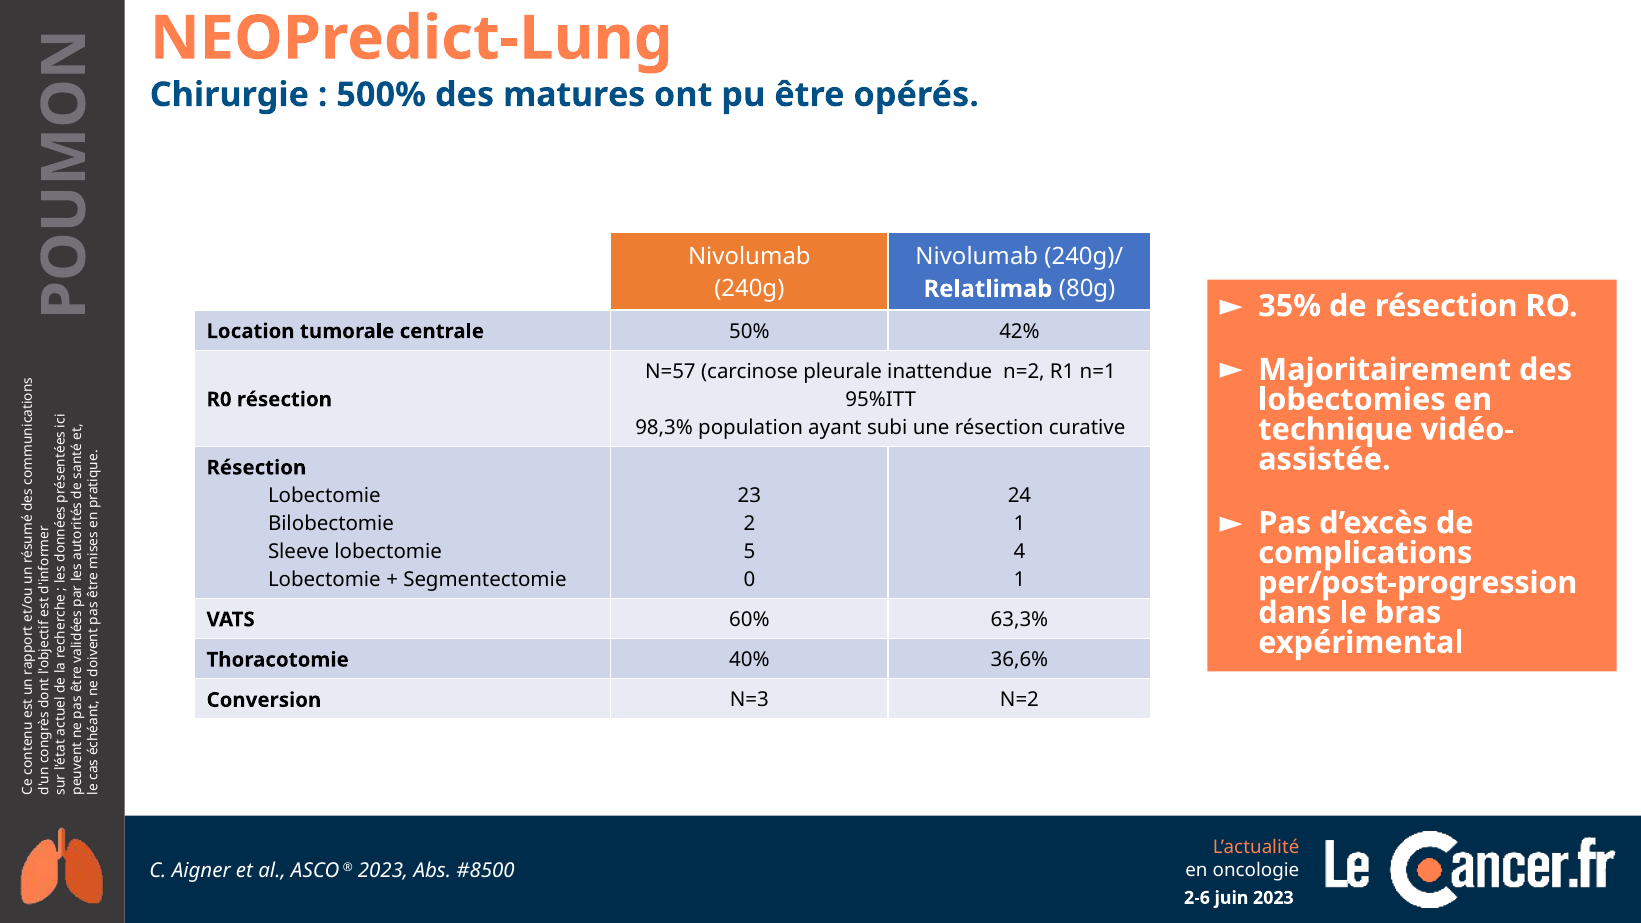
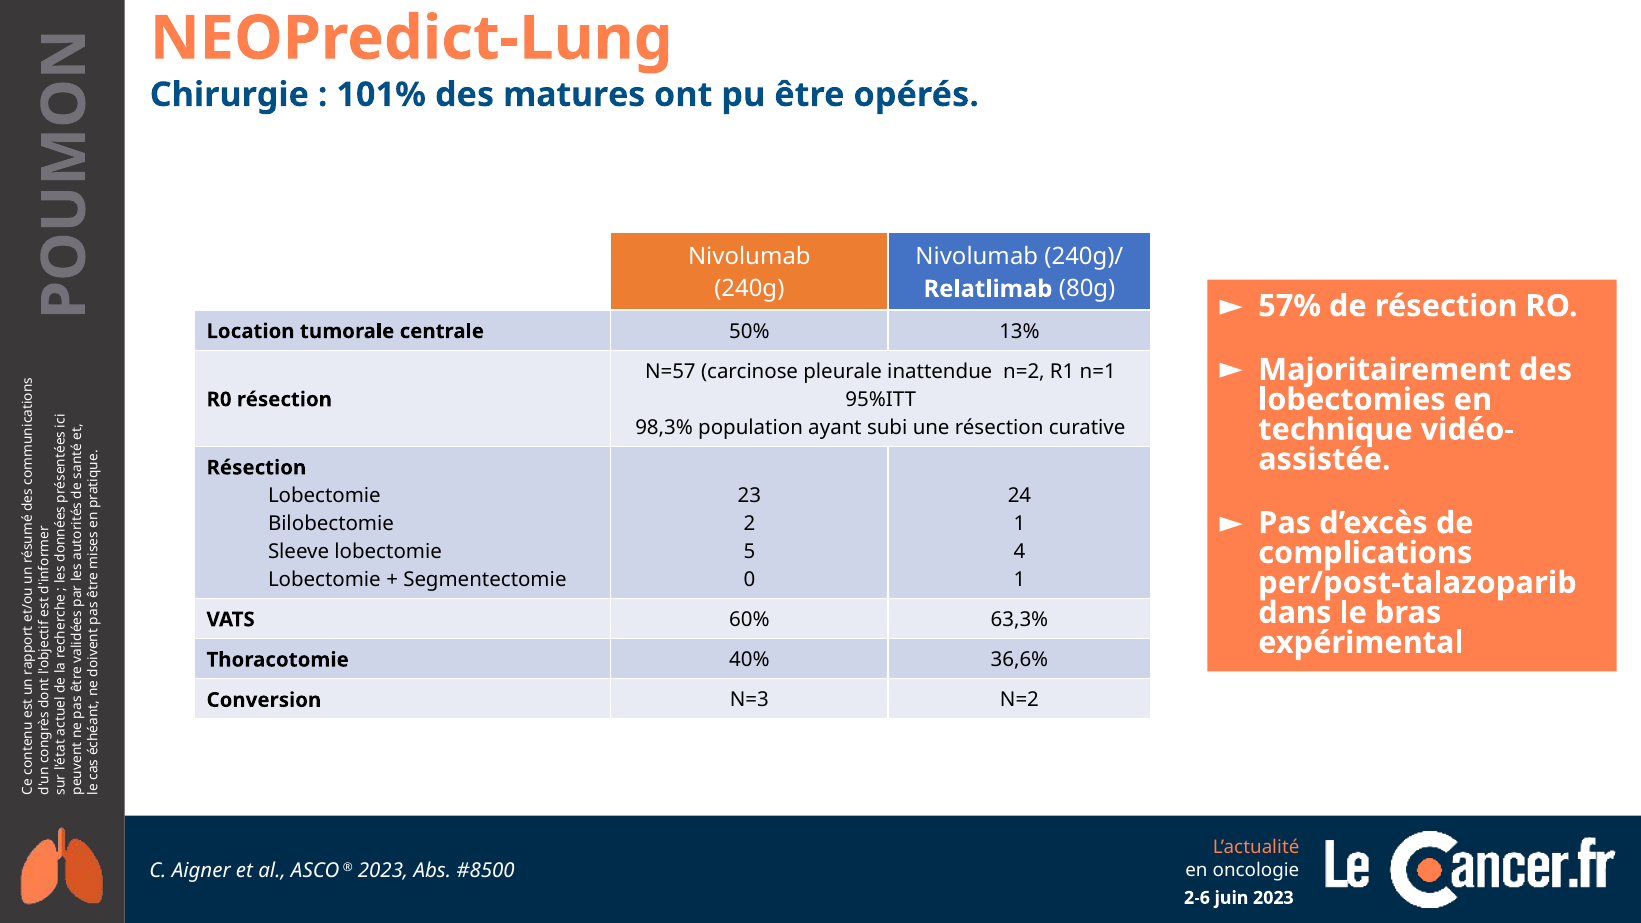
500%: 500% -> 101%
35%: 35% -> 57%
42%: 42% -> 13%
per/post-progression: per/post-progression -> per/post-talazoparib
